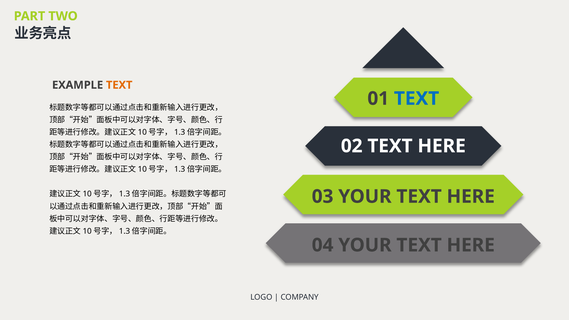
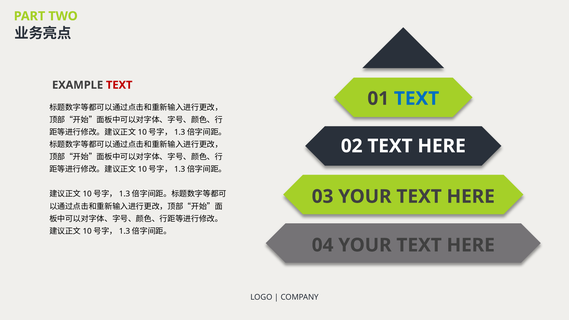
TEXT at (119, 85) colour: orange -> red
